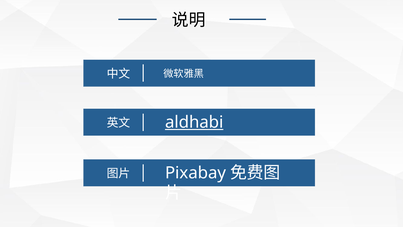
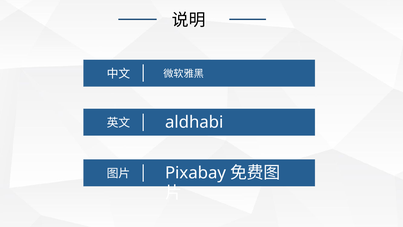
aldhabi underline: present -> none
